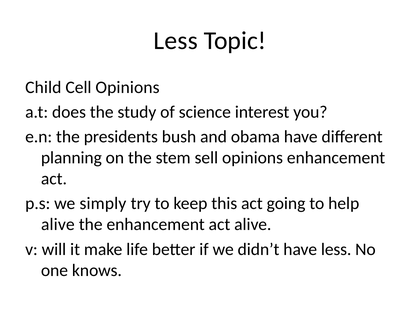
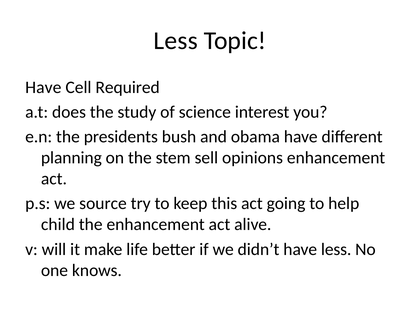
Child at (43, 87): Child -> Have
Cell Opinions: Opinions -> Required
simply: simply -> source
alive at (58, 225): alive -> child
